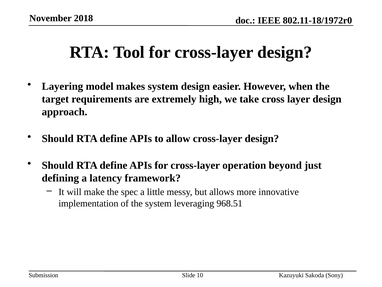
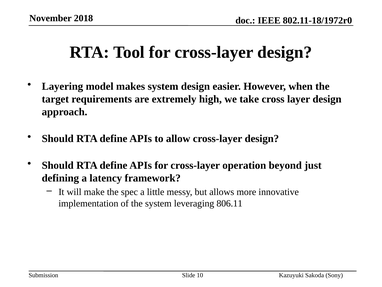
968.51: 968.51 -> 806.11
